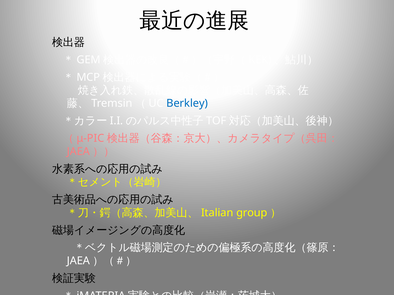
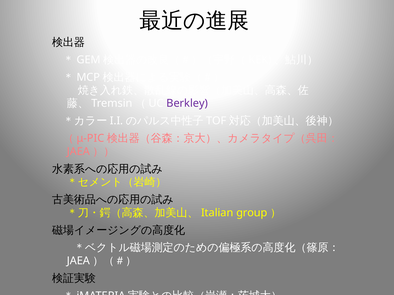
Berkley colour: blue -> purple
